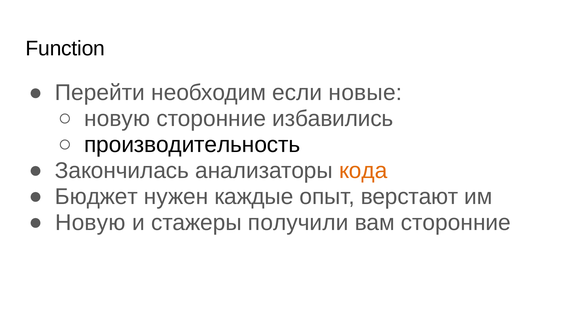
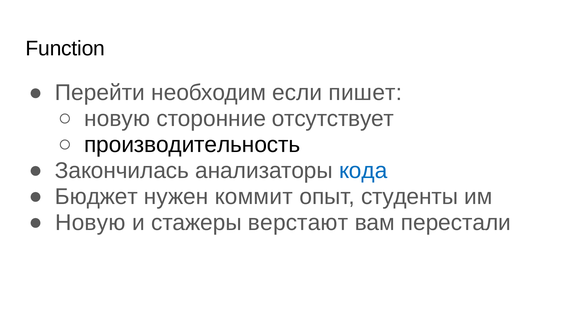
новые: новые -> пишет
избавились: избавились -> отсутствует
кода colour: orange -> blue
каждые: каждые -> коммит
верстают: верстают -> студенты
получили: получили -> верстают
вам сторонние: сторонние -> перестали
